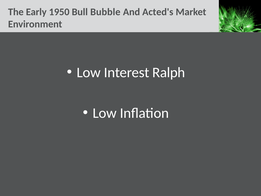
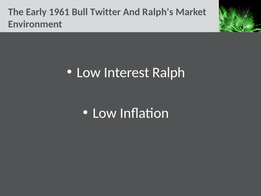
1950: 1950 -> 1961
Bubble: Bubble -> Twitter
Acted's: Acted's -> Ralph's
